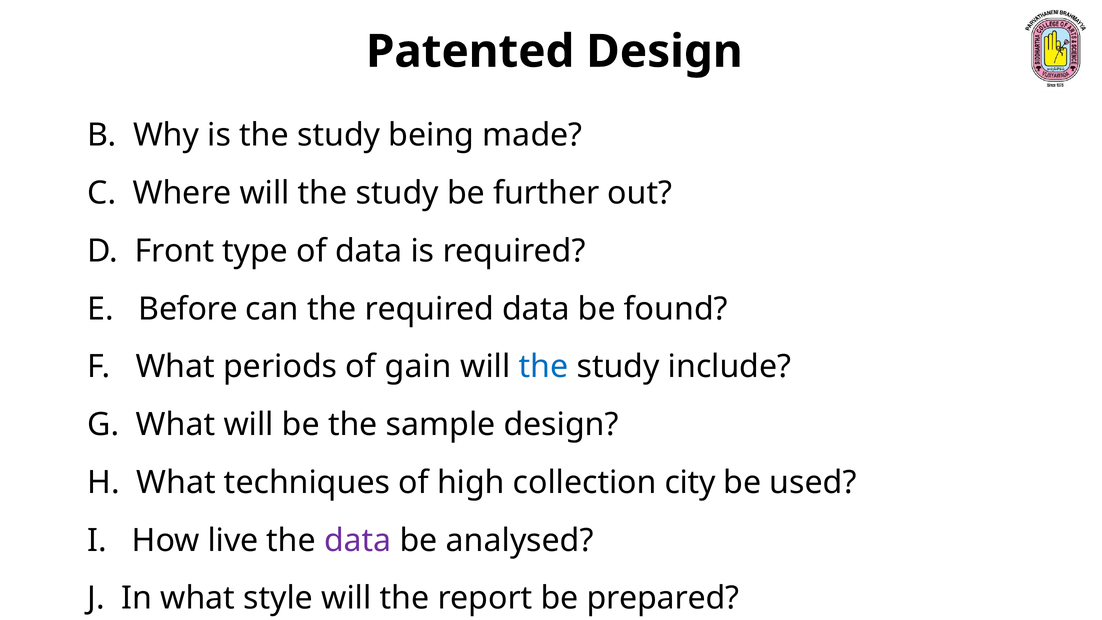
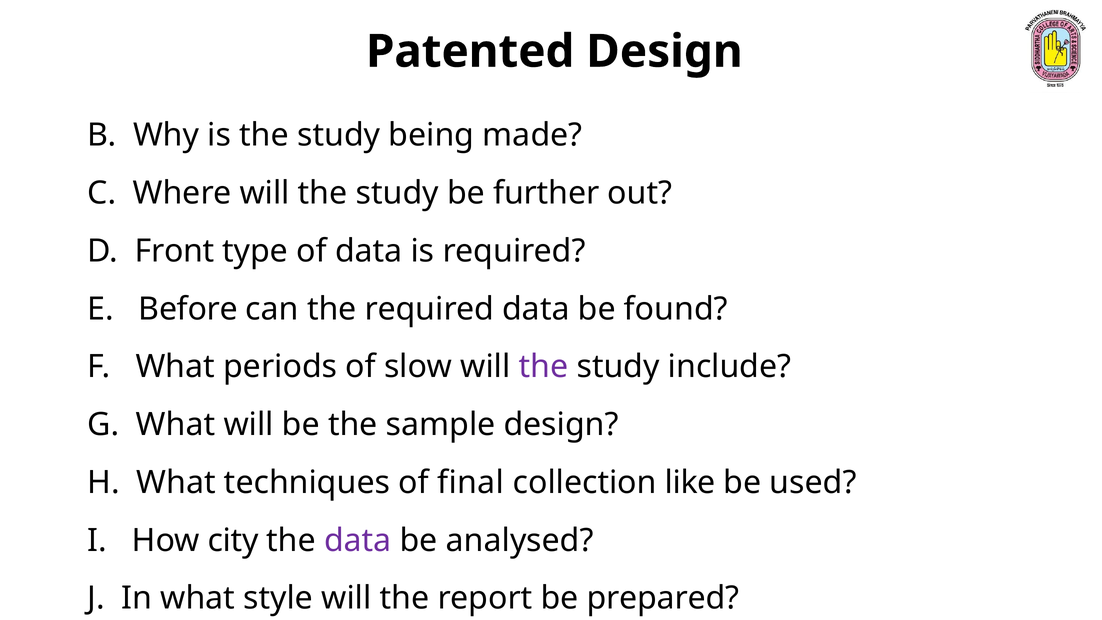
gain: gain -> slow
the at (544, 367) colour: blue -> purple
high: high -> final
city: city -> like
live: live -> city
